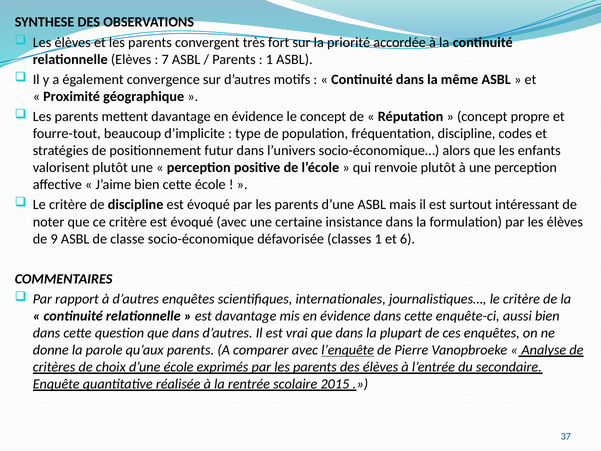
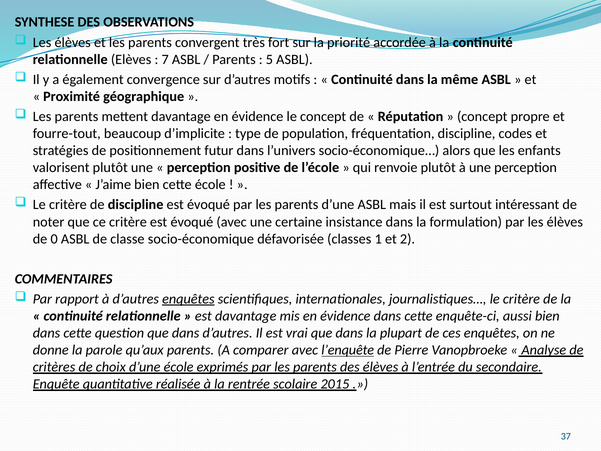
1 at (269, 59): 1 -> 5
9: 9 -> 0
6: 6 -> 2
enquêtes at (188, 299) underline: none -> present
